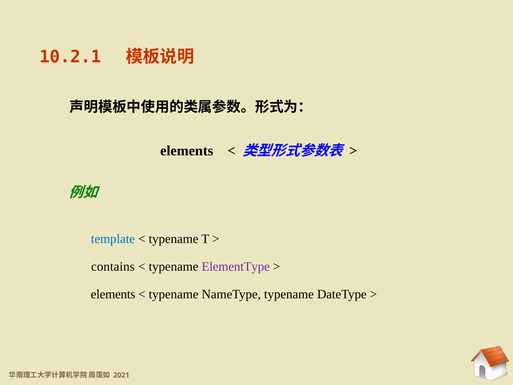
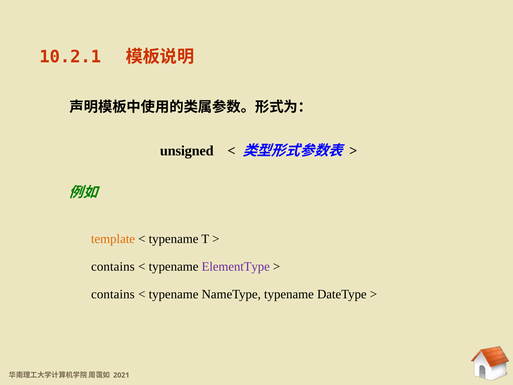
elements at (187, 151): elements -> unsigned
template colour: blue -> orange
elements at (113, 294): elements -> contains
